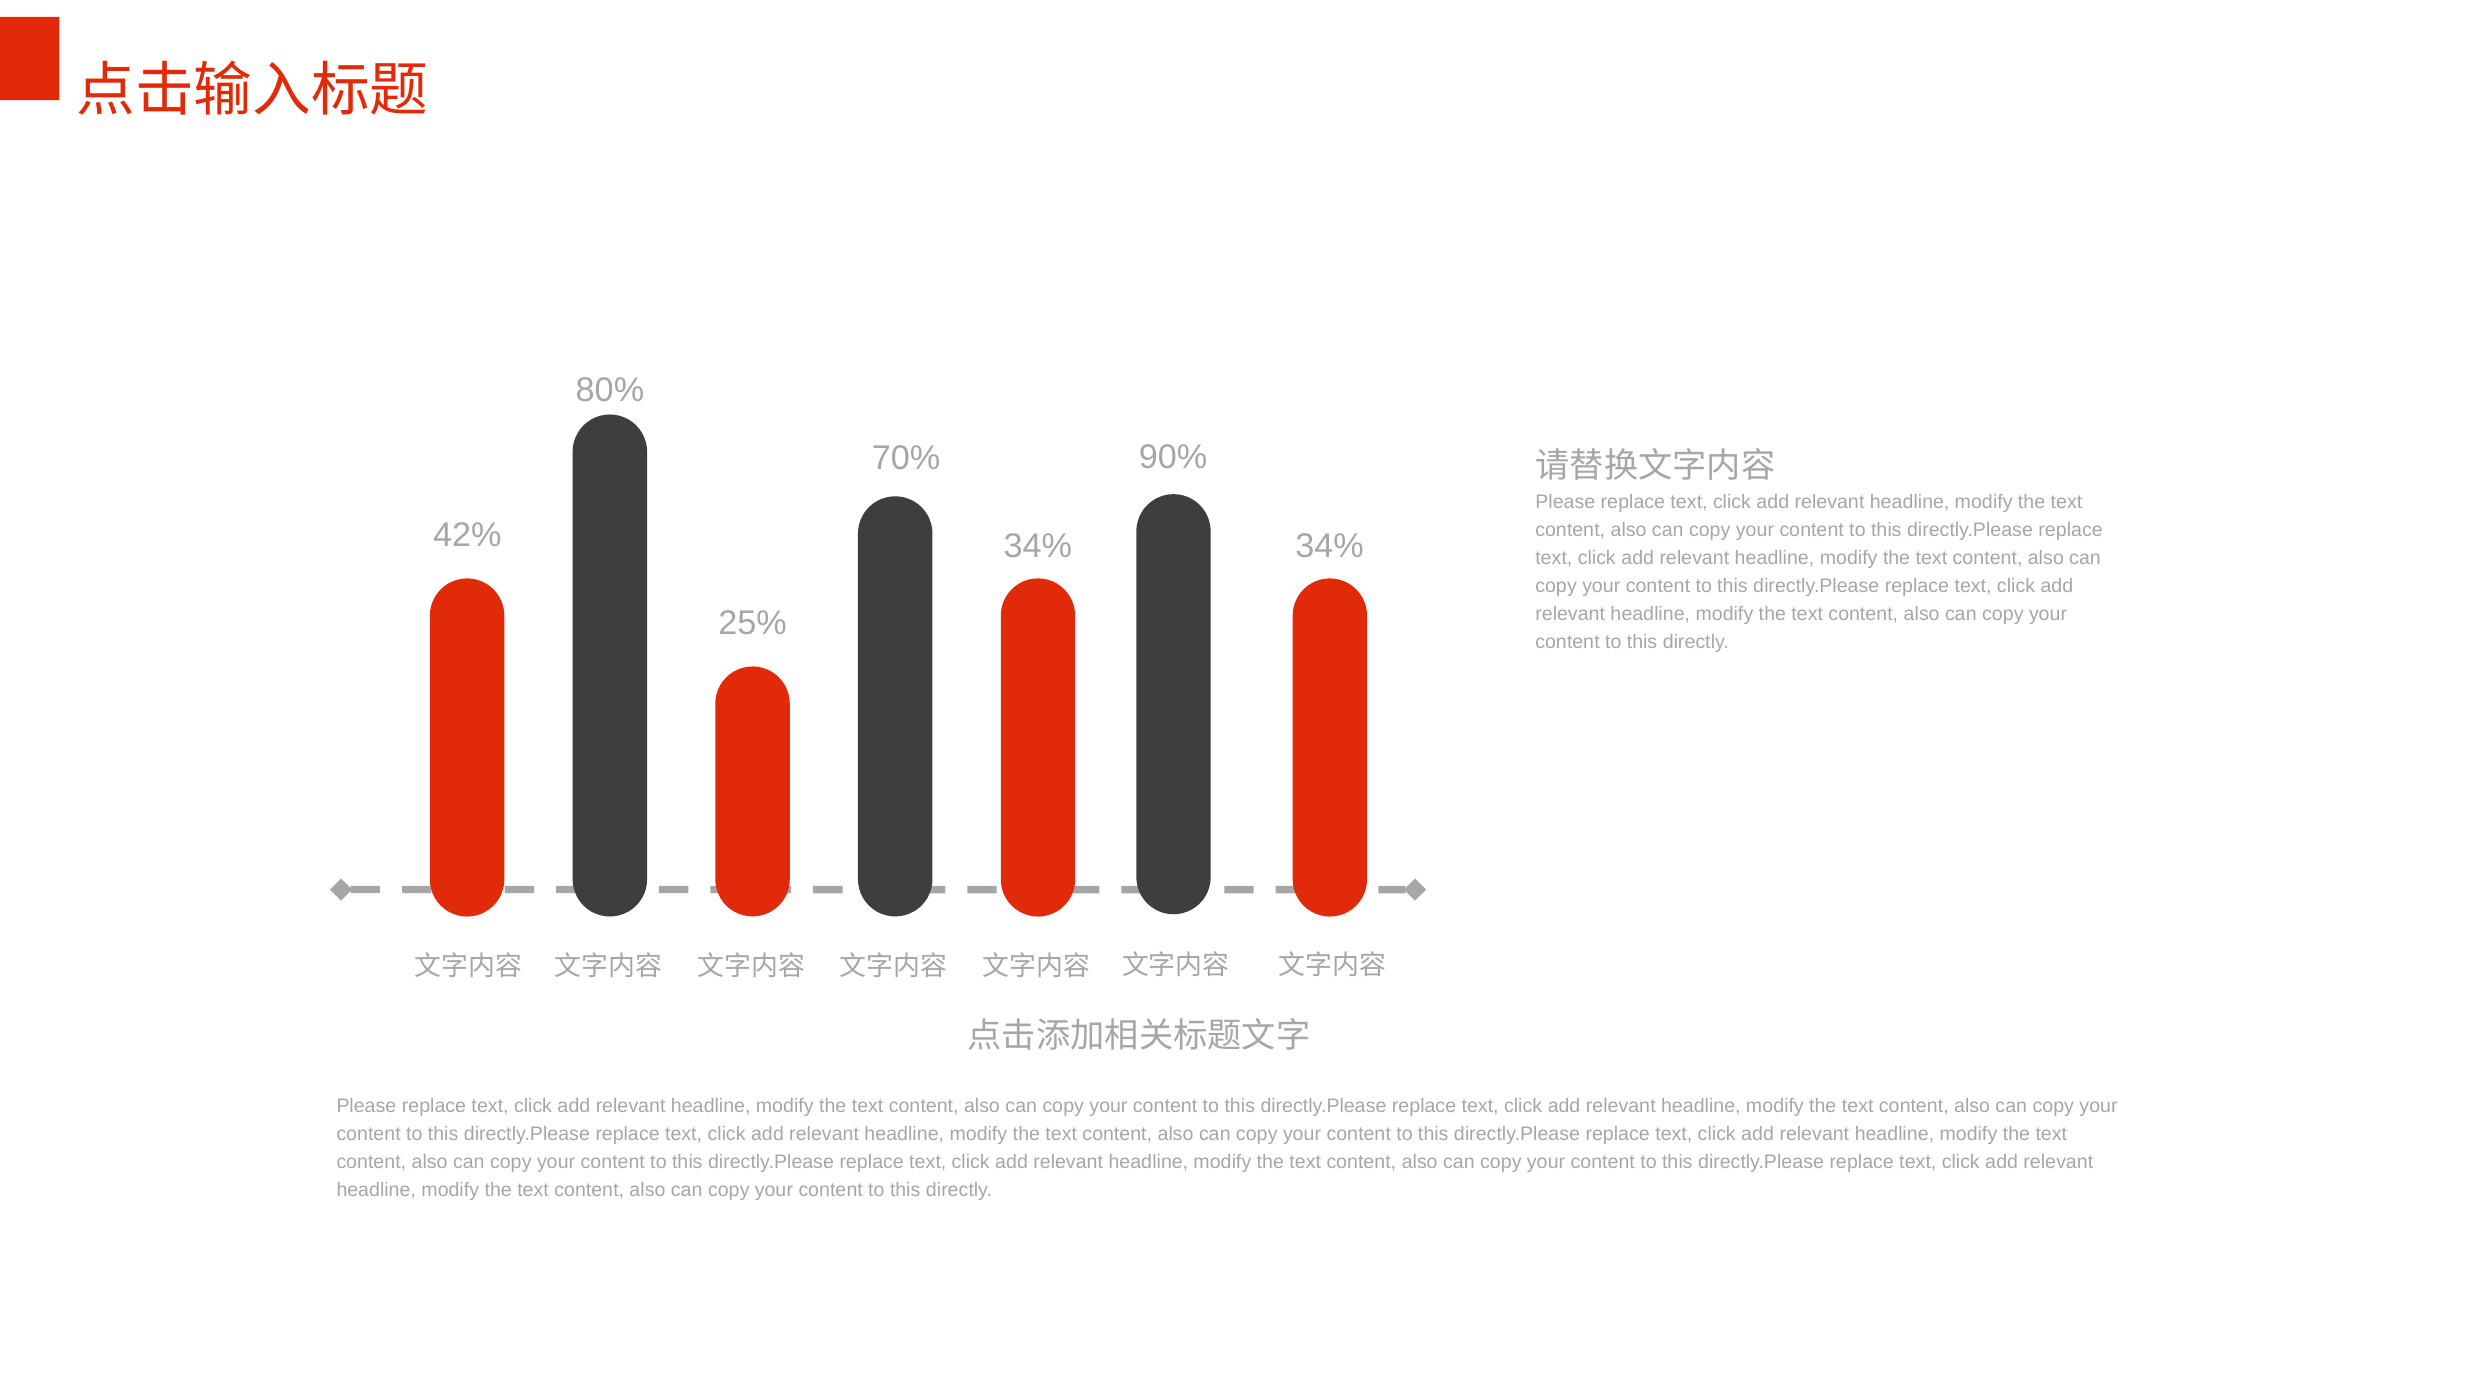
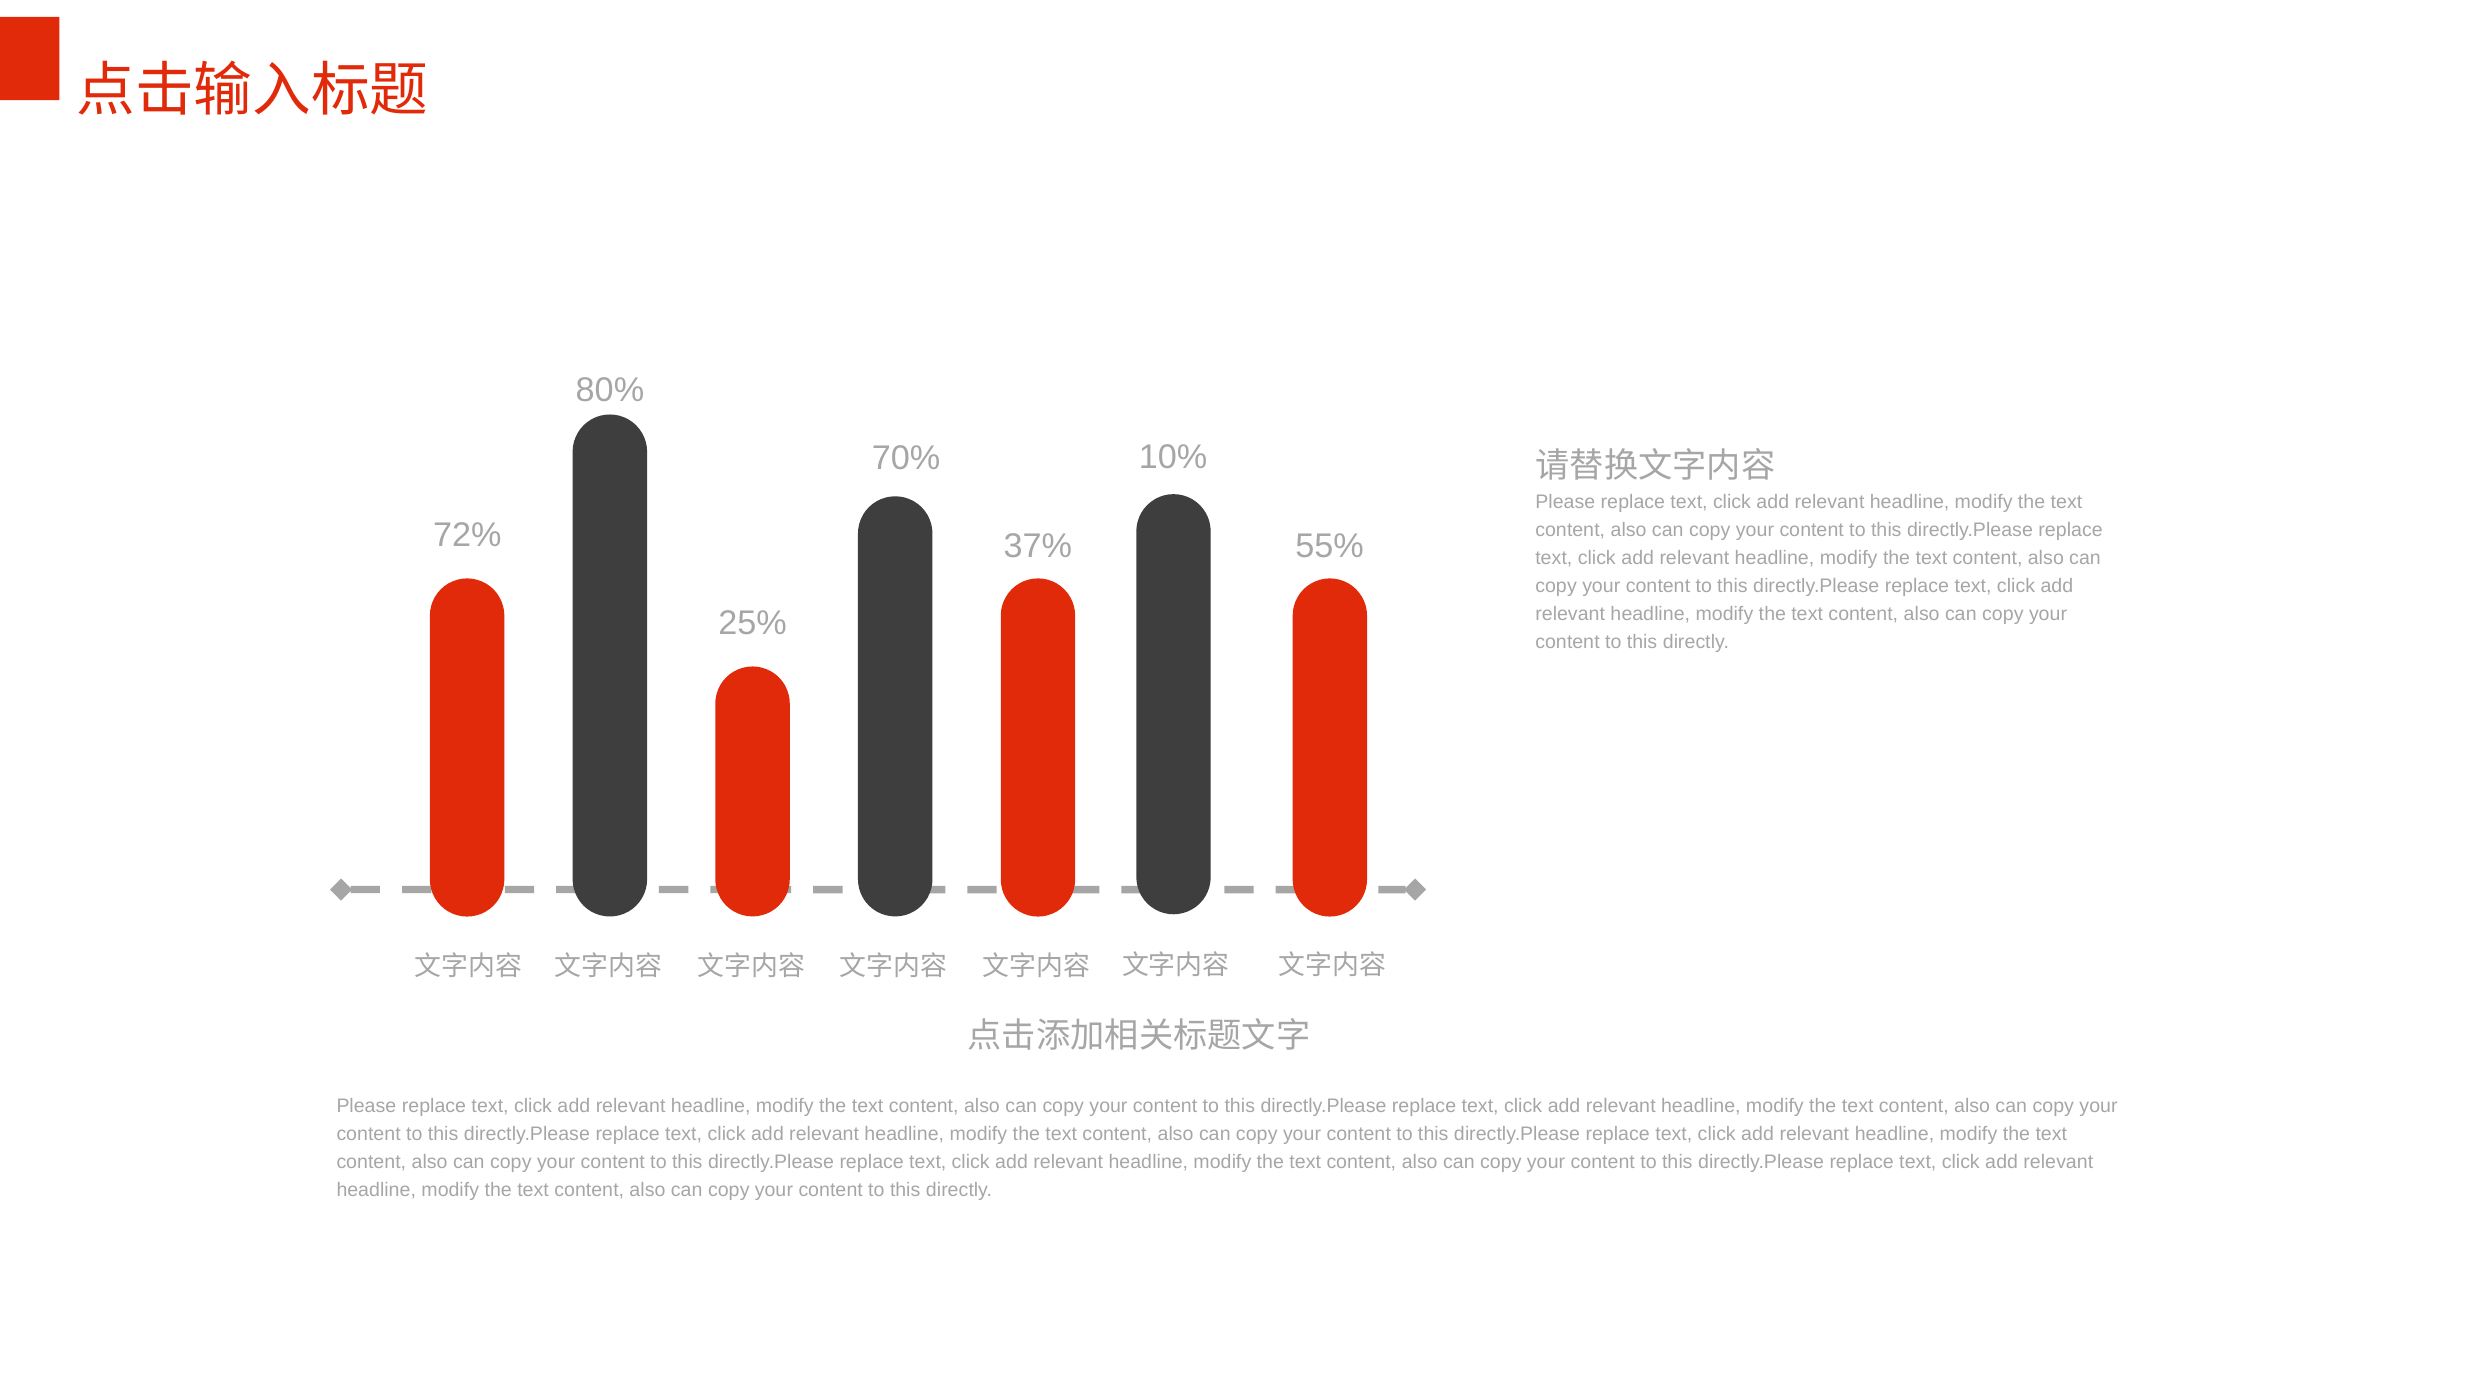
90%: 90% -> 10%
42%: 42% -> 72%
34% at (1038, 546): 34% -> 37%
34% at (1330, 546): 34% -> 55%
